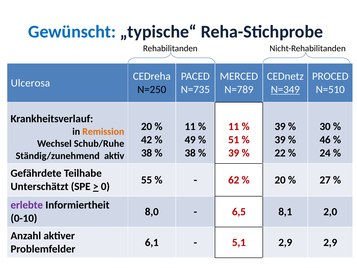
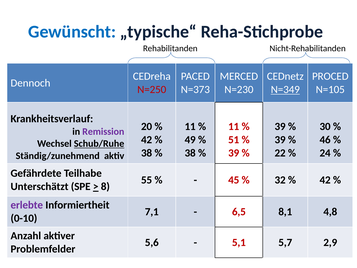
Ulcerosa: Ulcerosa -> Dennoch
N=250 colour: black -> red
N=735: N=735 -> N=373
N=789: N=789 -> N=230
N=510: N=510 -> N=105
Remission colour: orange -> purple
Schub/Ruhe underline: none -> present
62: 62 -> 45
20 at (280, 180): 20 -> 32
27 at (325, 180): 27 -> 42
0: 0 -> 8
8,0: 8,0 -> 7,1
2,0: 2,0 -> 4,8
6,1: 6,1 -> 5,6
5,1 2,9: 2,9 -> 5,7
